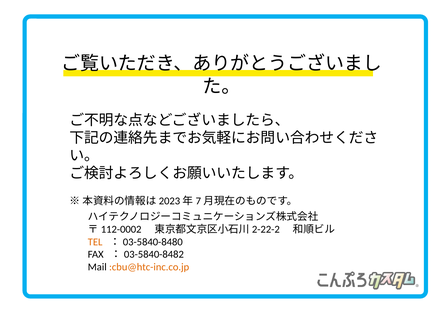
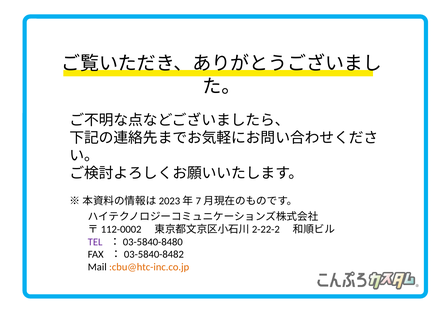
TEL colour: orange -> purple
